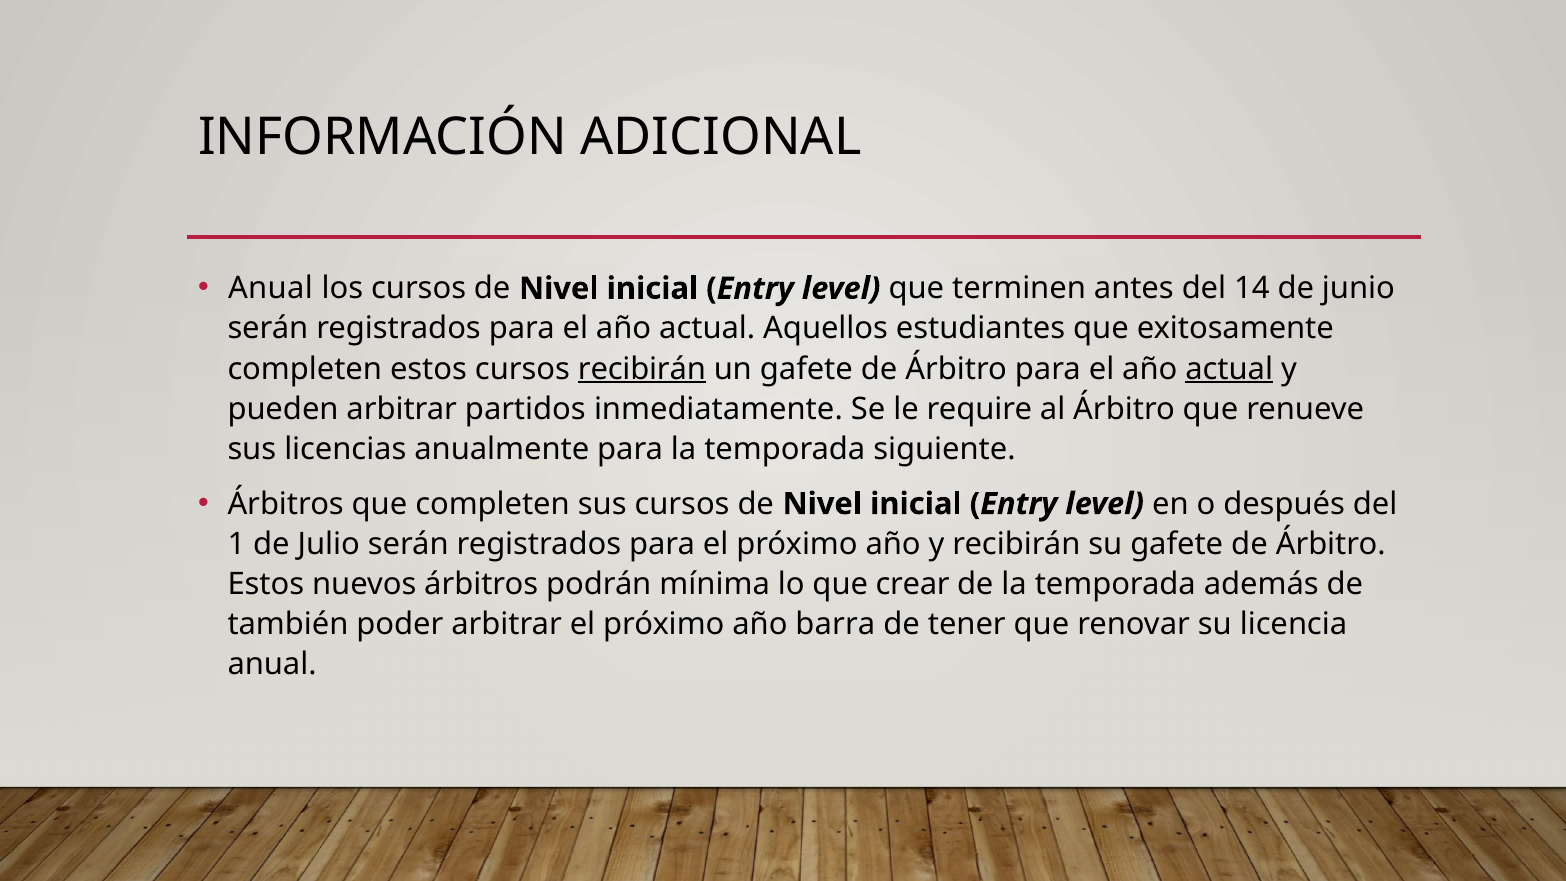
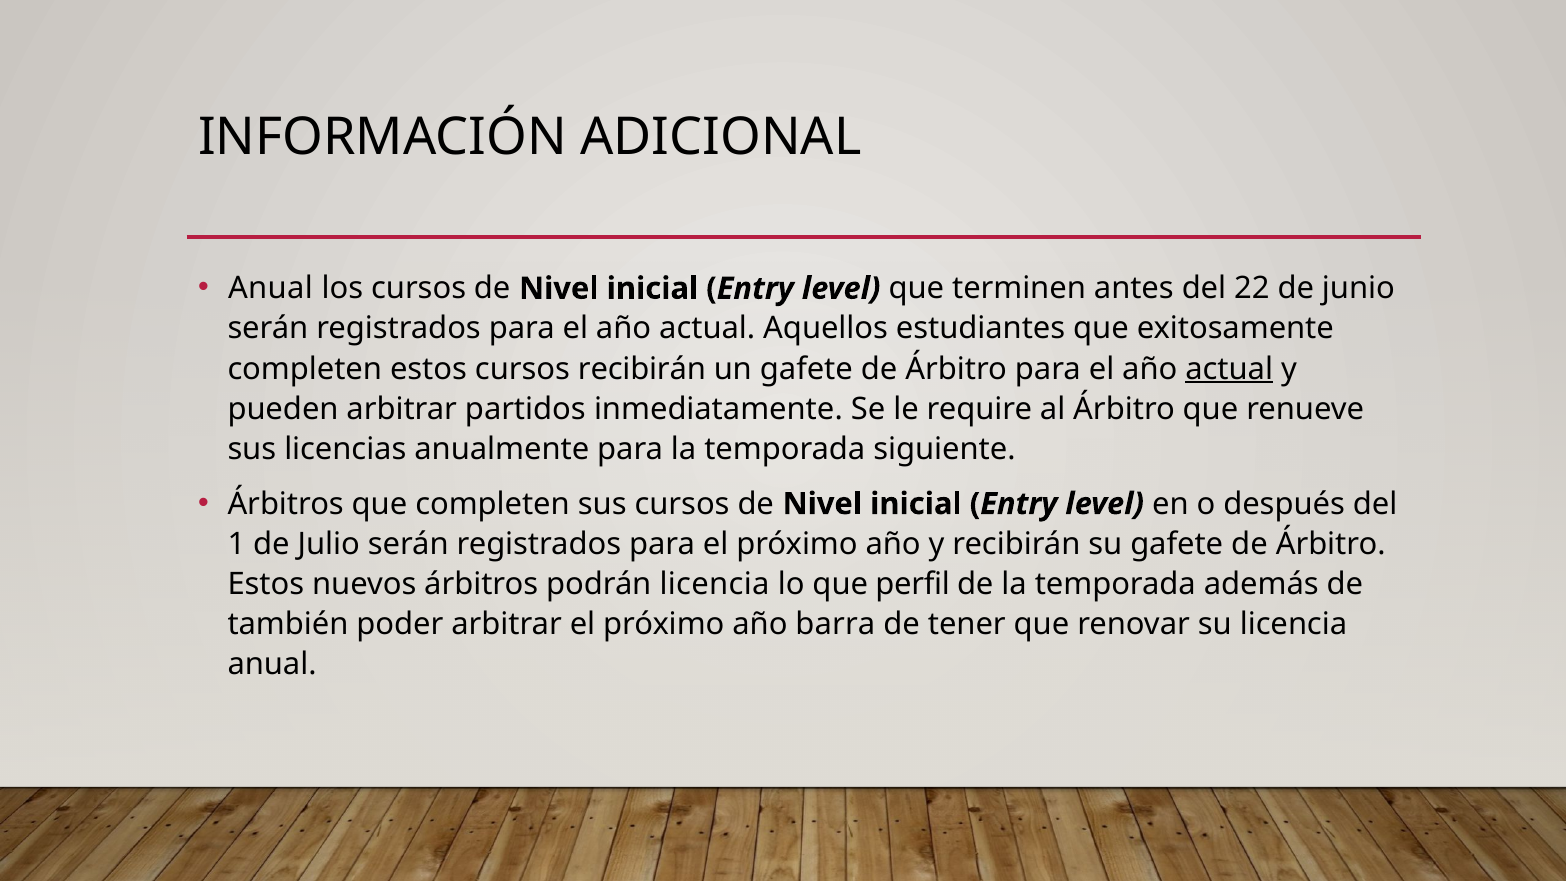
14: 14 -> 22
recibirán at (642, 369) underline: present -> none
podrán mínima: mínima -> licencia
crear: crear -> perfil
